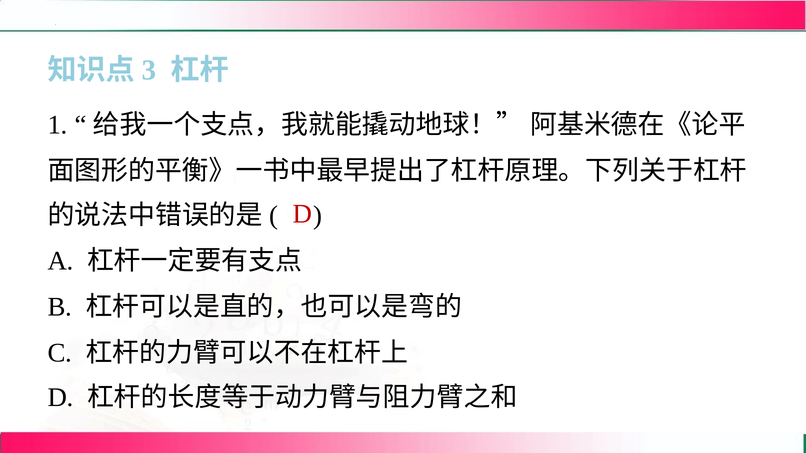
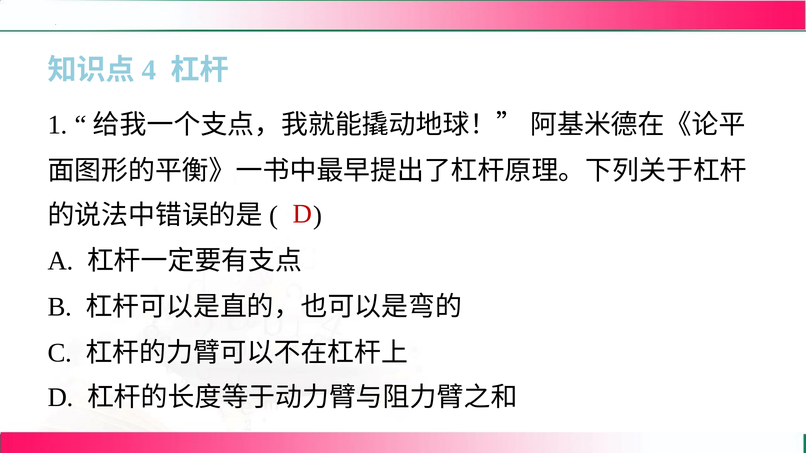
3: 3 -> 4
